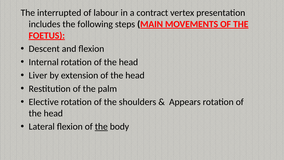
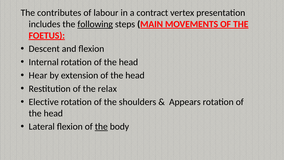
interrupted: interrupted -> contributes
following underline: none -> present
Liver: Liver -> Hear
palm: palm -> relax
